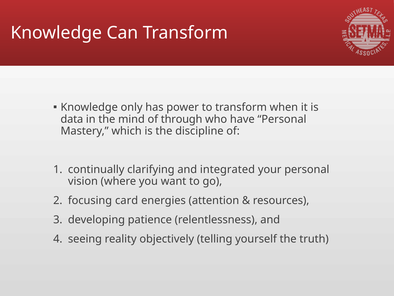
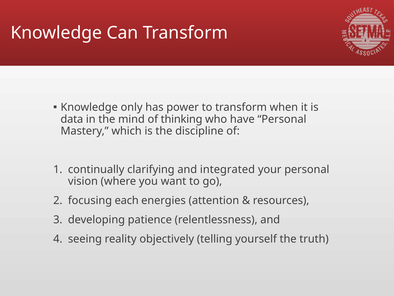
through: through -> thinking
card: card -> each
